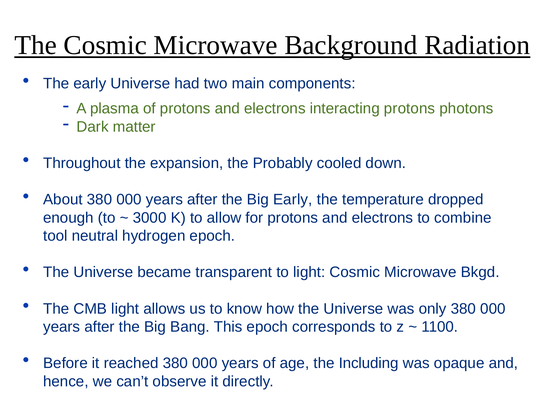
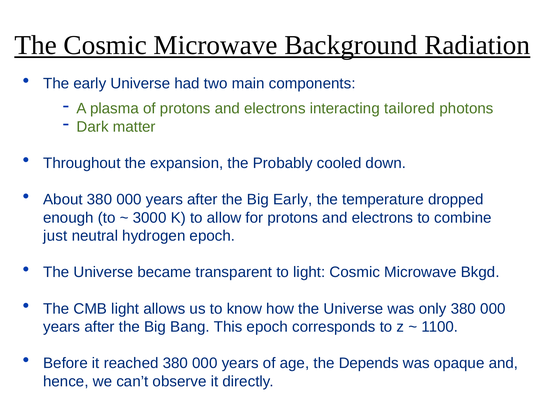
interacting protons: protons -> tailored
tool: tool -> just
Including: Including -> Depends
